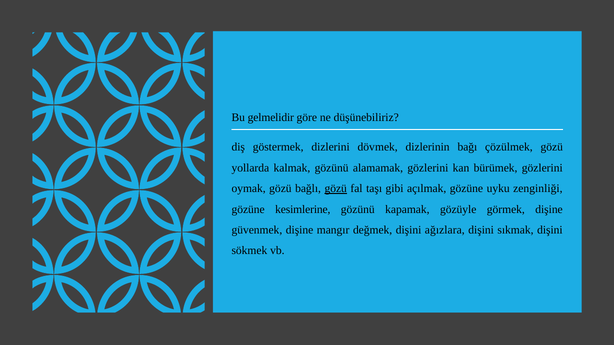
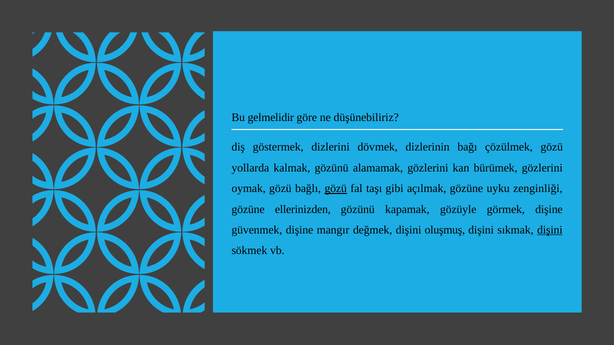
kesimlerine: kesimlerine -> ellerinizden
ağızlara: ağızlara -> oluşmuş
dişini at (550, 230) underline: none -> present
